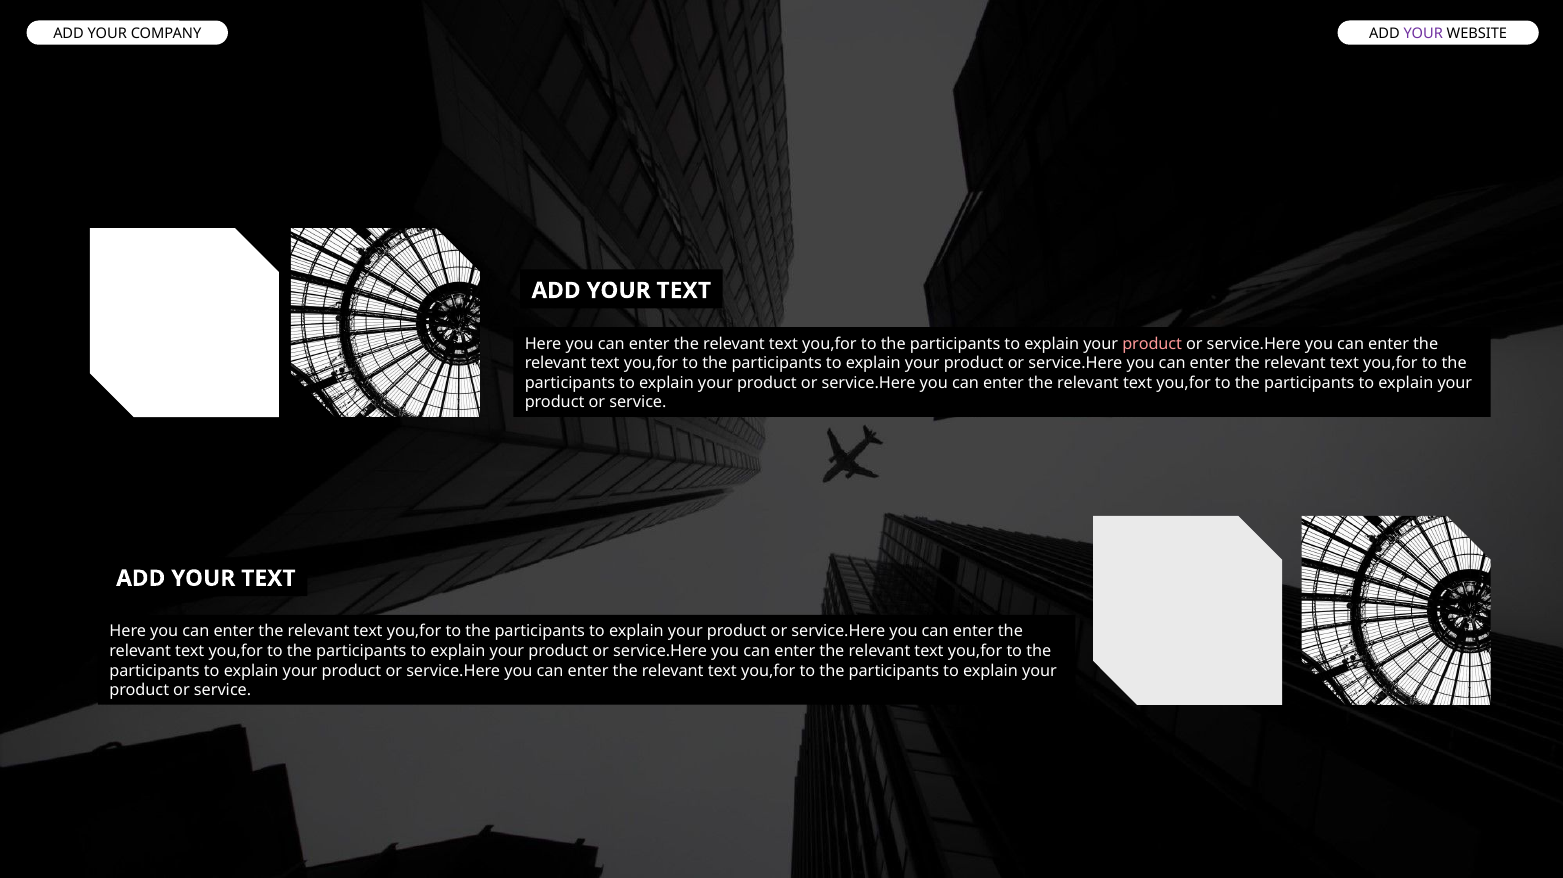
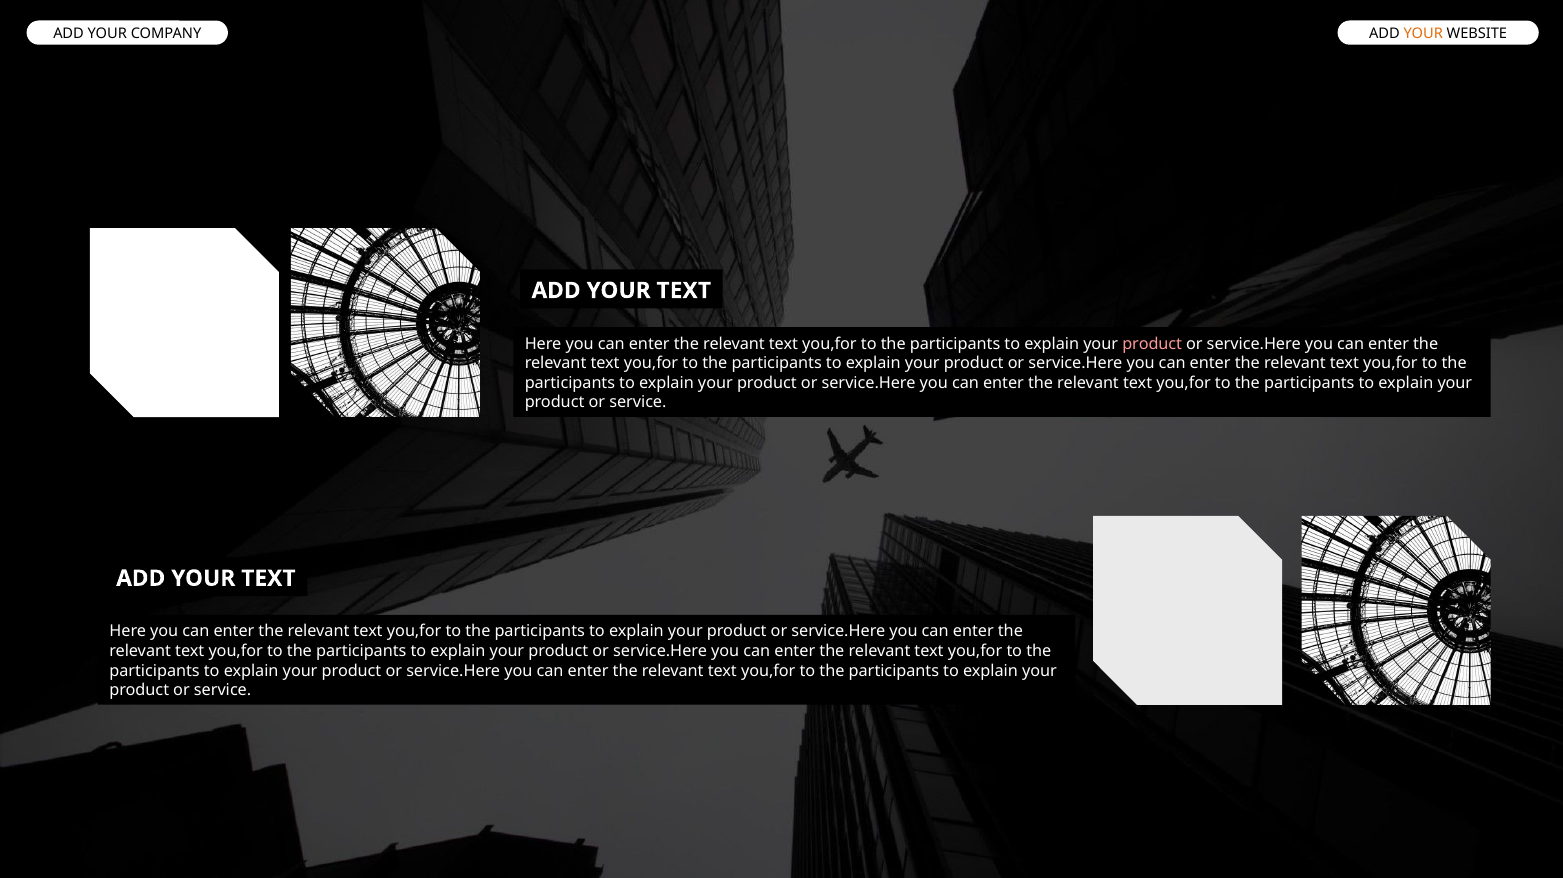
YOUR at (1423, 34) colour: purple -> orange
